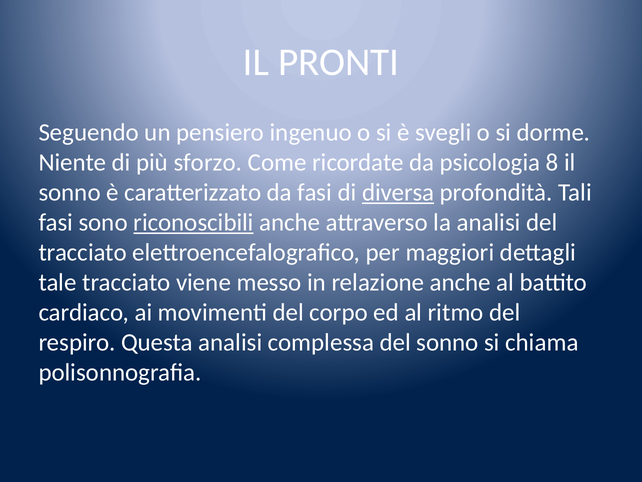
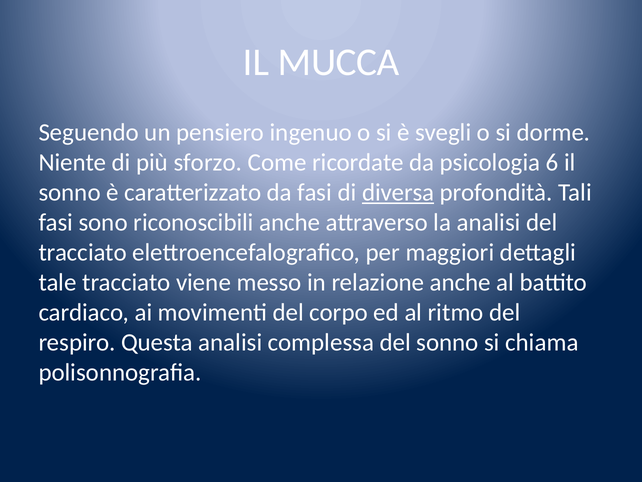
PRONTI: PRONTI -> MUCCA
8: 8 -> 6
riconoscibili underline: present -> none
